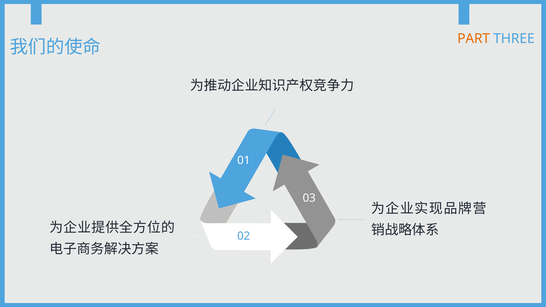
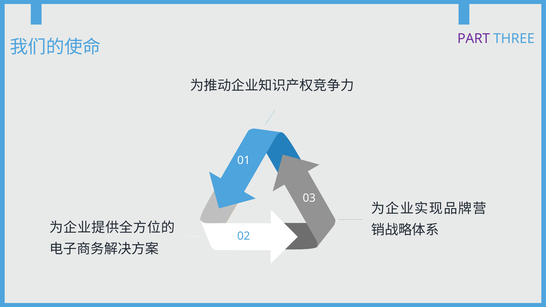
PART colour: orange -> purple
